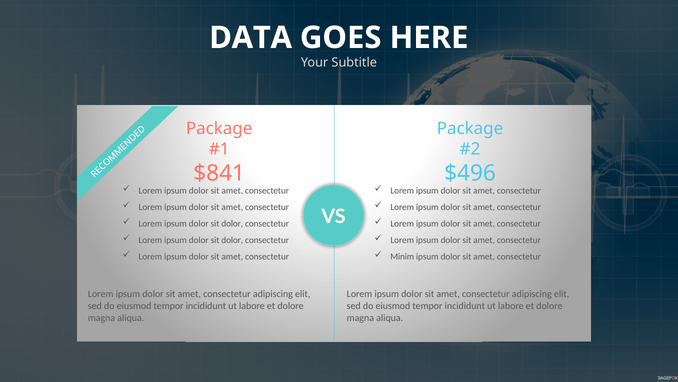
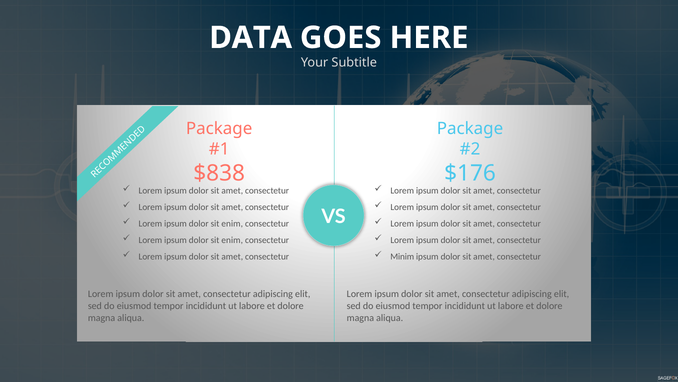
$841: $841 -> $838
$496: $496 -> $176
dolor at (232, 223): dolor -> enim
dolor at (232, 240): dolor -> enim
